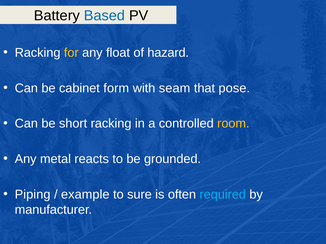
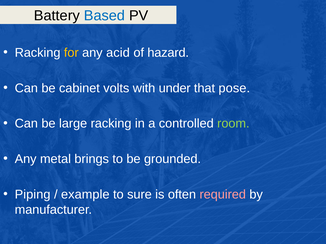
float: float -> acid
form: form -> volts
seam: seam -> under
short: short -> large
room colour: yellow -> light green
reacts: reacts -> brings
required colour: light blue -> pink
